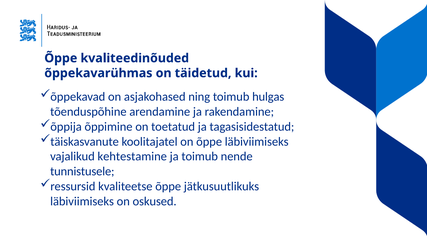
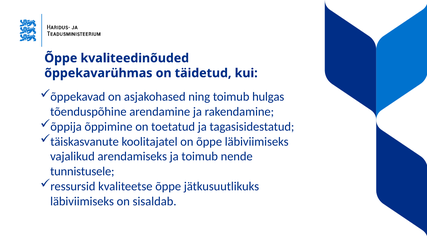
kehtestamine: kehtestamine -> arendamiseks
oskused: oskused -> sisaldab
